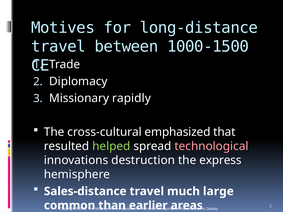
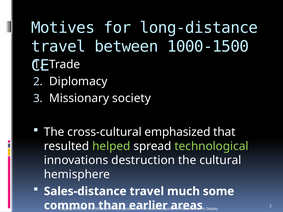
rapidly: rapidly -> society
technological colour: pink -> light green
express: express -> cultural
large: large -> some
